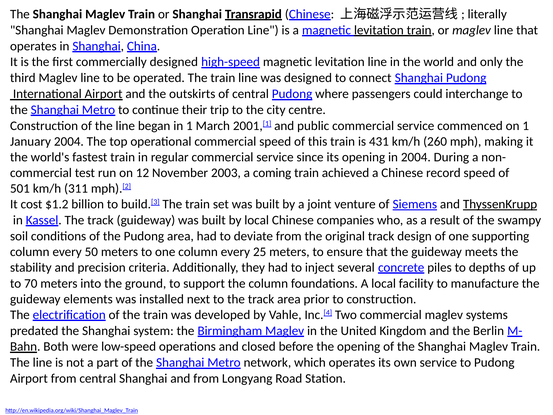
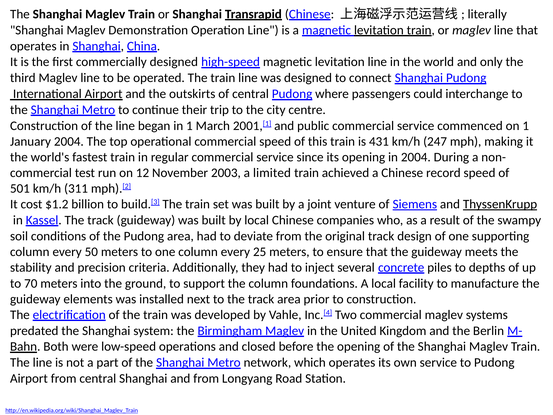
260: 260 -> 247
coming: coming -> limited
